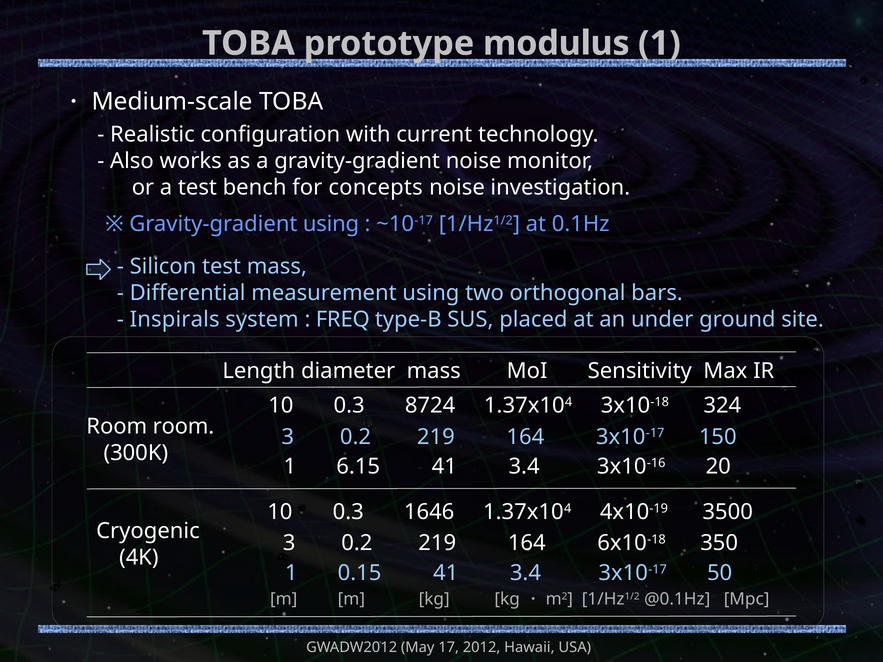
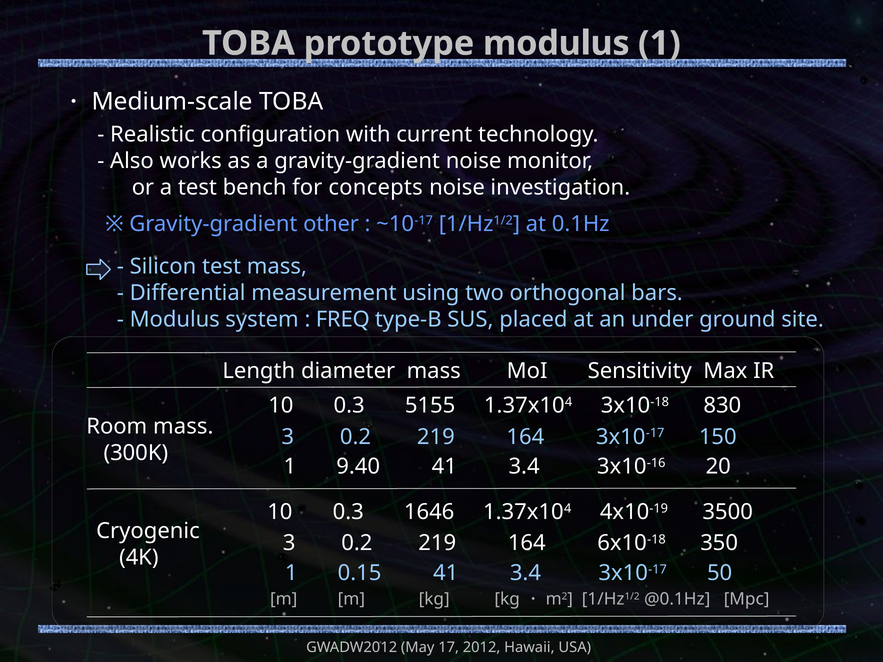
Gravity-gradient using: using -> other
Inspirals at (175, 320): Inspirals -> Modulus
8724: 8724 -> 5155
324: 324 -> 830
Room room: room -> mass
6.15: 6.15 -> 9.40
